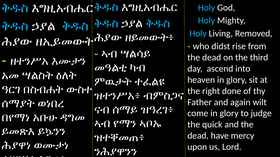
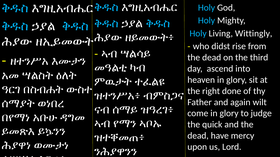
Removed: Removed -> Wittingly
